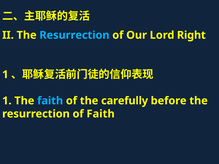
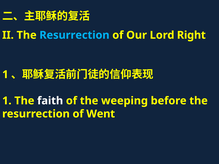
faith at (50, 101) colour: light blue -> white
carefully: carefully -> weeping
of Faith: Faith -> Went
